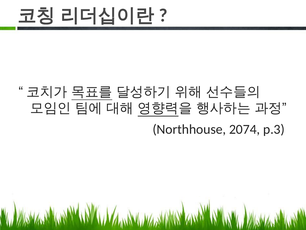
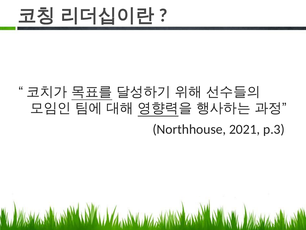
2074: 2074 -> 2021
